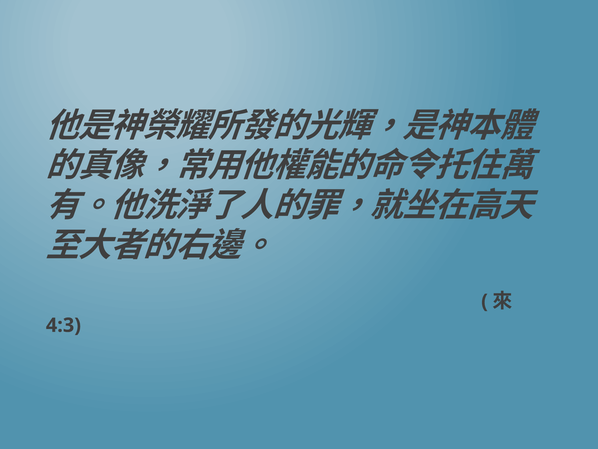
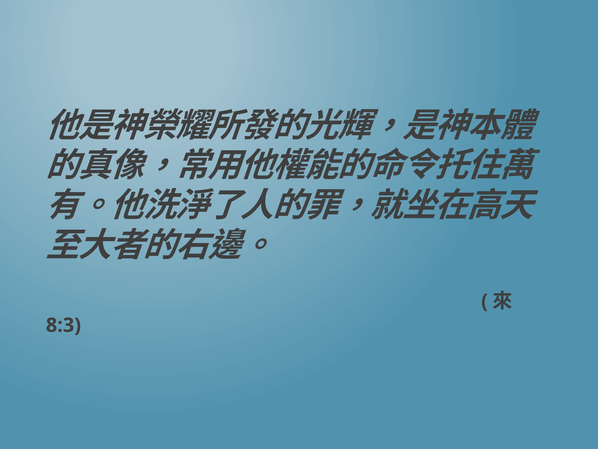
4:3: 4:3 -> 8:3
